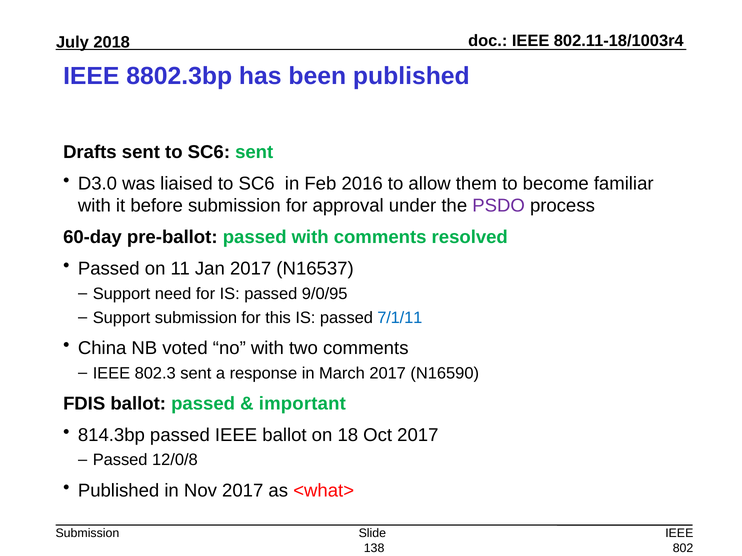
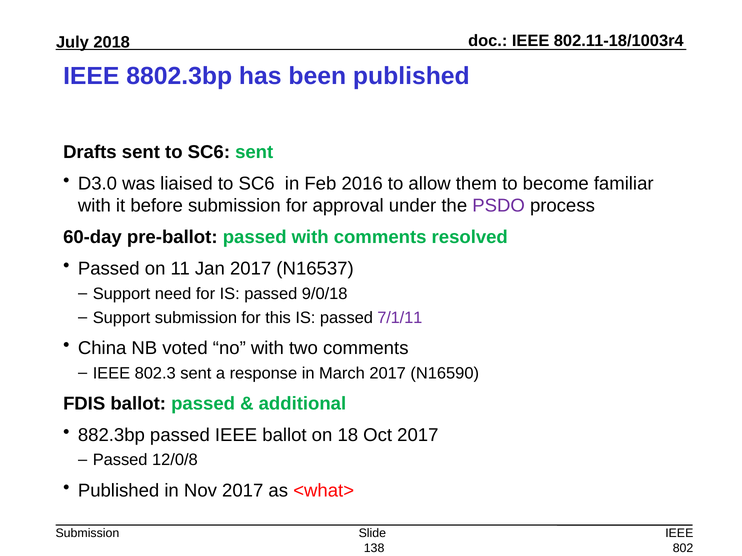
9/0/95: 9/0/95 -> 9/0/18
7/1/11 colour: blue -> purple
important: important -> additional
814.3bp: 814.3bp -> 882.3bp
